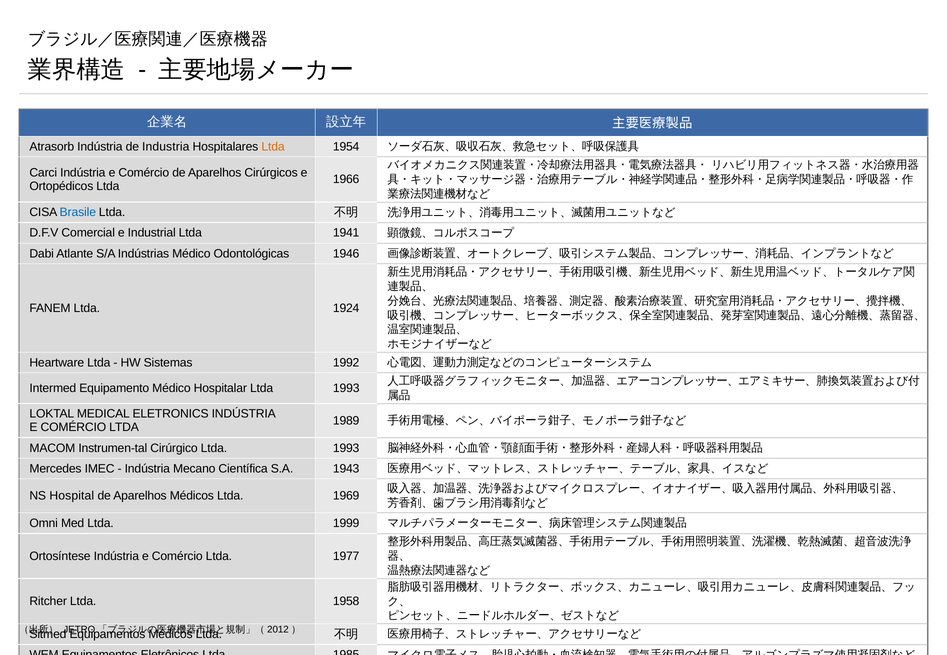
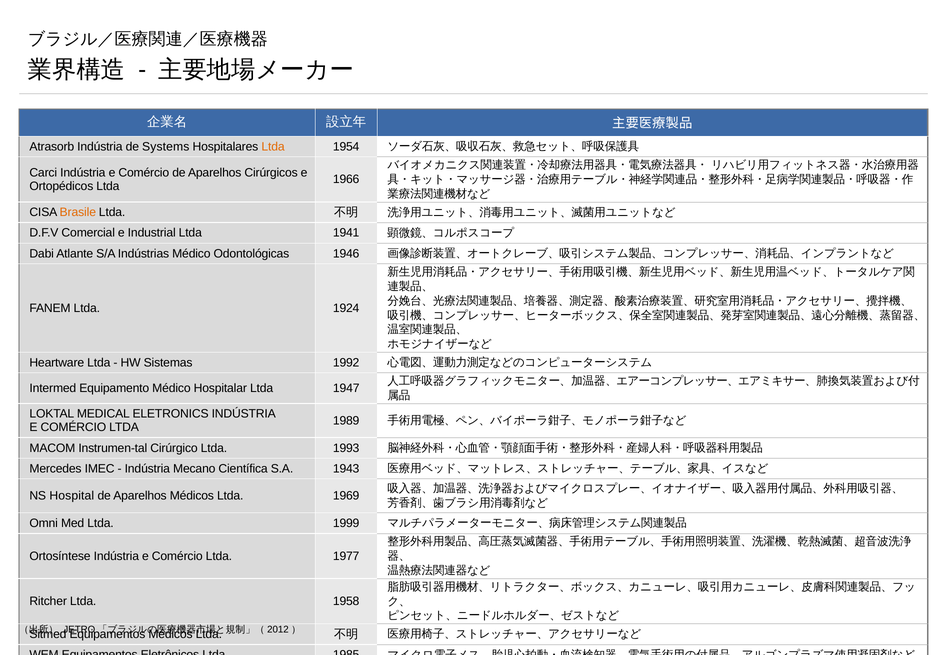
Industria: Industria -> Systems
Brasile colour: blue -> orange
Hospitalar Ltda 1993: 1993 -> 1947
